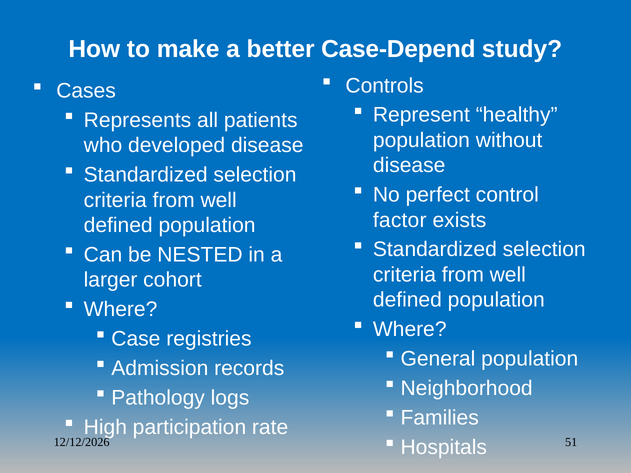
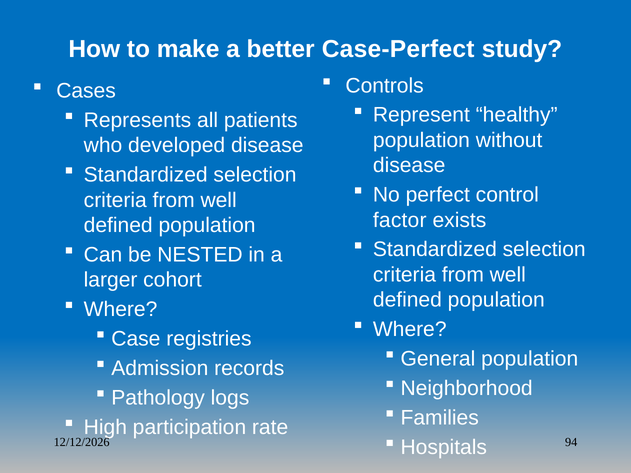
Case-Depend: Case-Depend -> Case-Perfect
51: 51 -> 94
